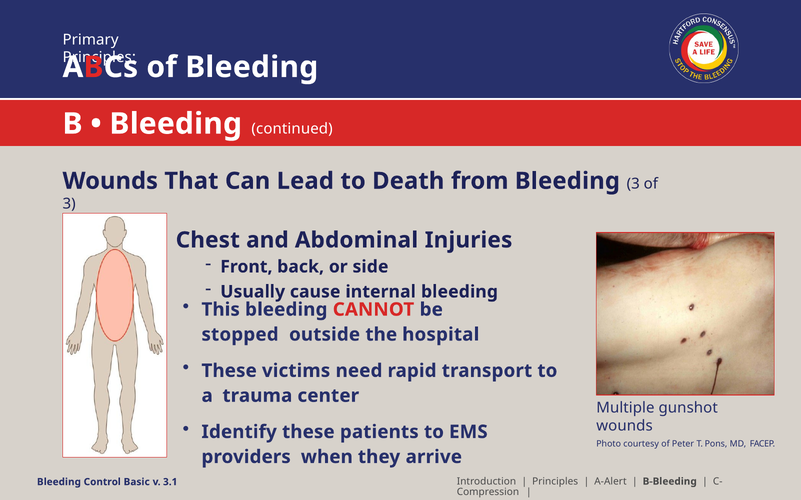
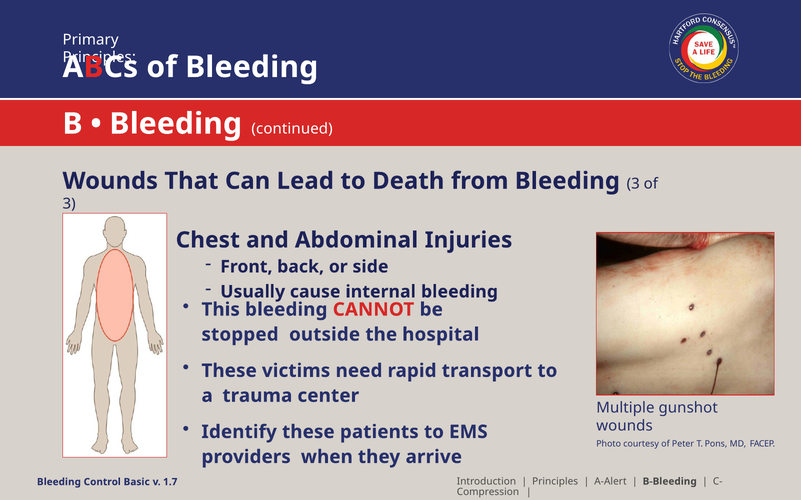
3.1: 3.1 -> 1.7
